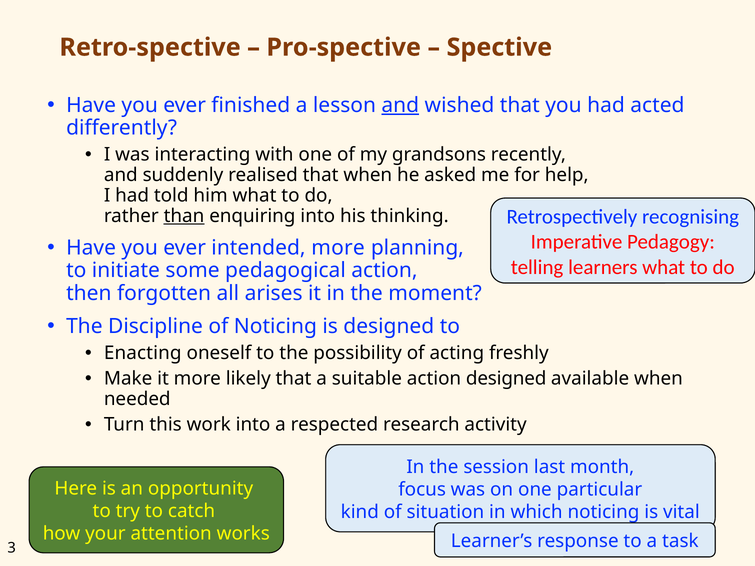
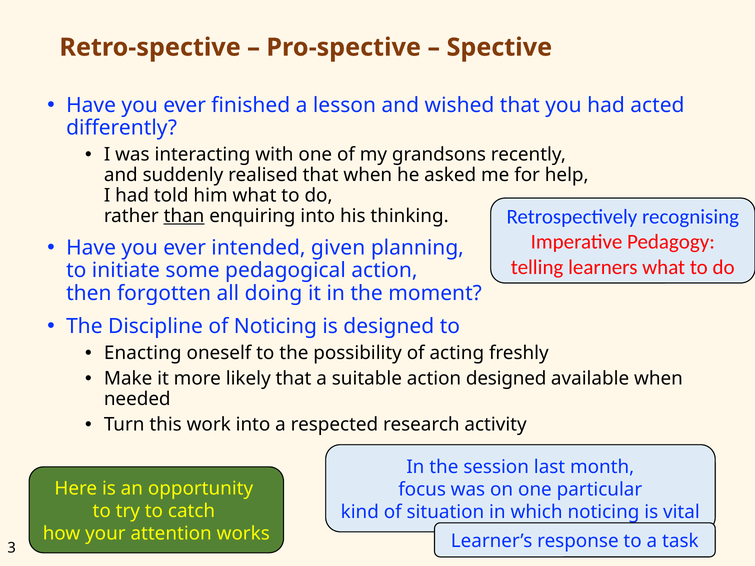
and at (400, 105) underline: present -> none
intended more: more -> given
arises: arises -> doing
